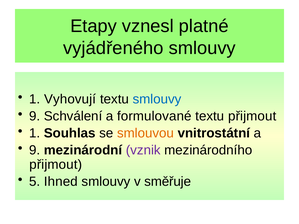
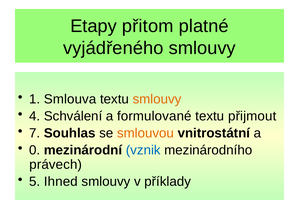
vznesl: vznesl -> přitom
Vyhovují: Vyhovují -> Smlouva
smlouvy at (157, 99) colour: blue -> orange
9 at (35, 116): 9 -> 4
1 at (35, 133): 1 -> 7
9 at (35, 150): 9 -> 0
vznik colour: purple -> blue
přijmout at (56, 165): přijmout -> právech
směřuje: směřuje -> příklady
